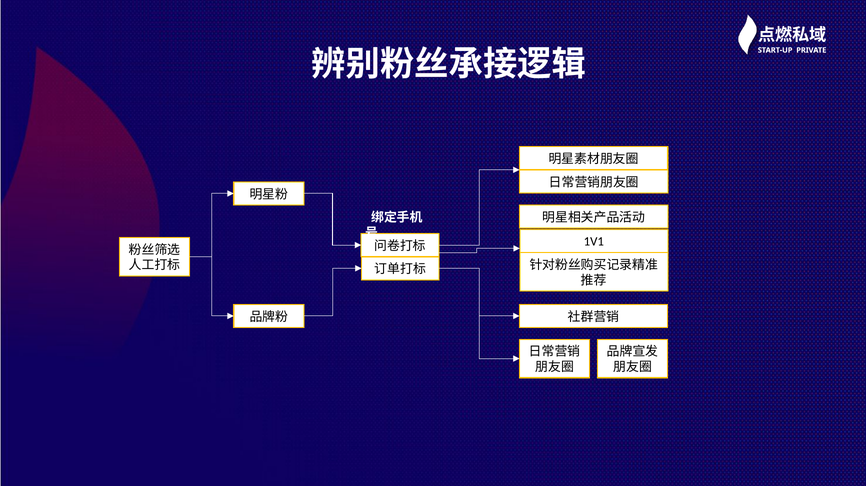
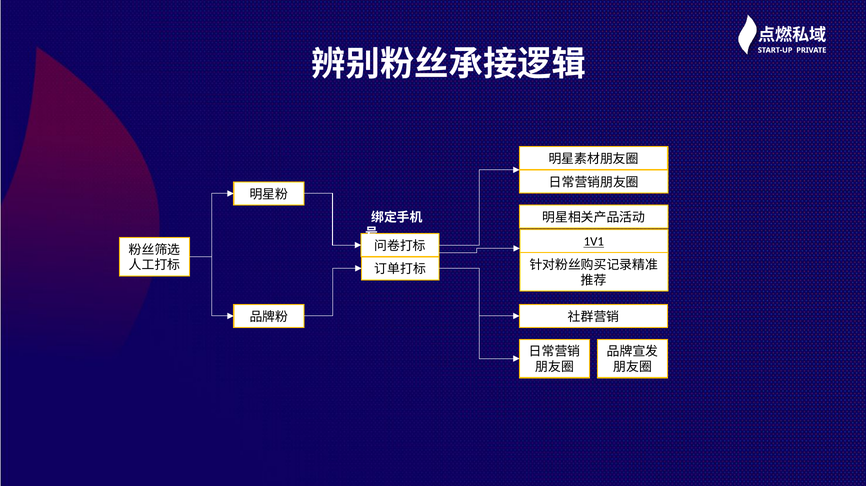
1V1 underline: none -> present
